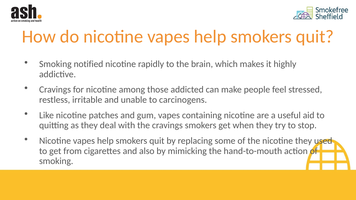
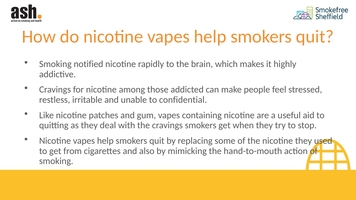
carcinogens: carcinogens -> confidential
